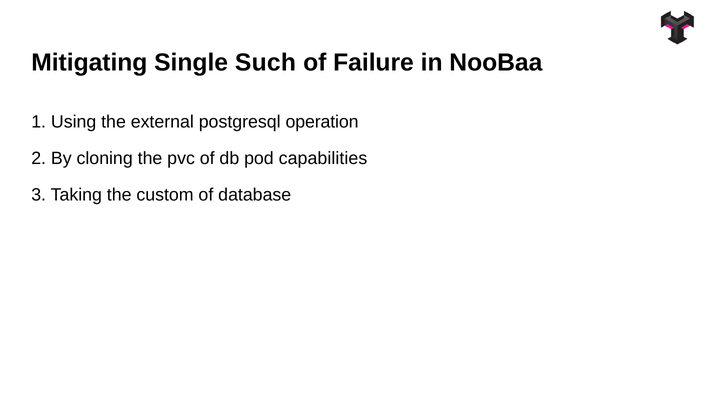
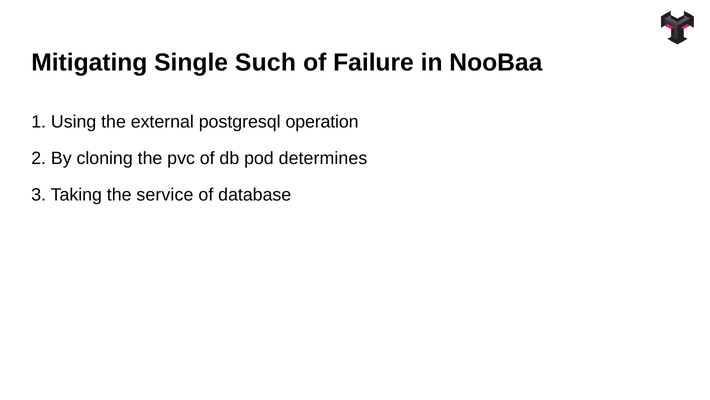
capabilities: capabilities -> determines
custom: custom -> service
